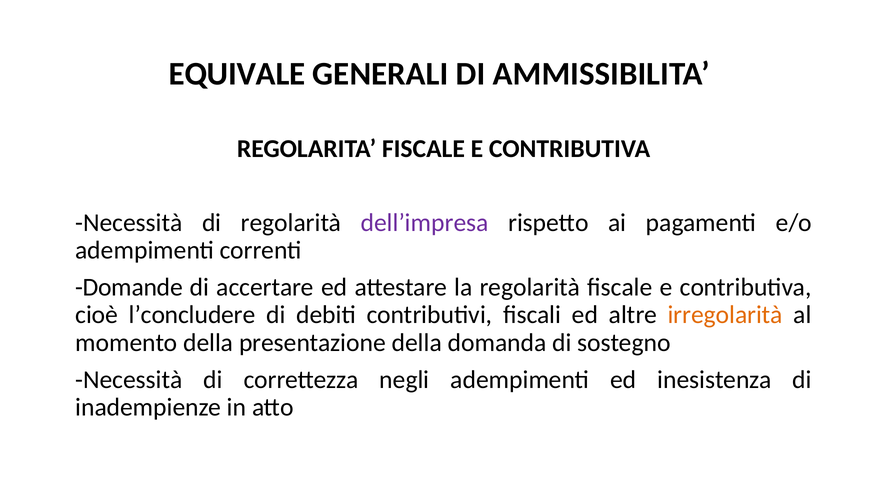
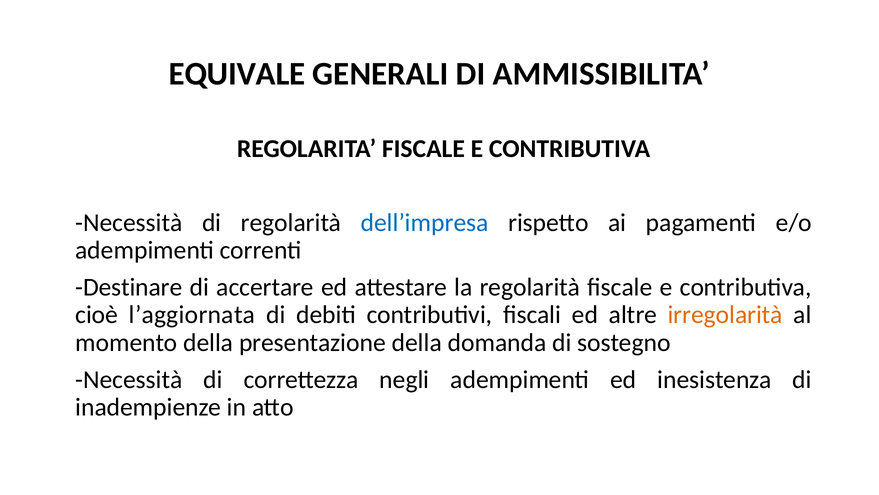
dell’impresa colour: purple -> blue
Domande: Domande -> Destinare
l’concludere: l’concludere -> l’aggiornata
